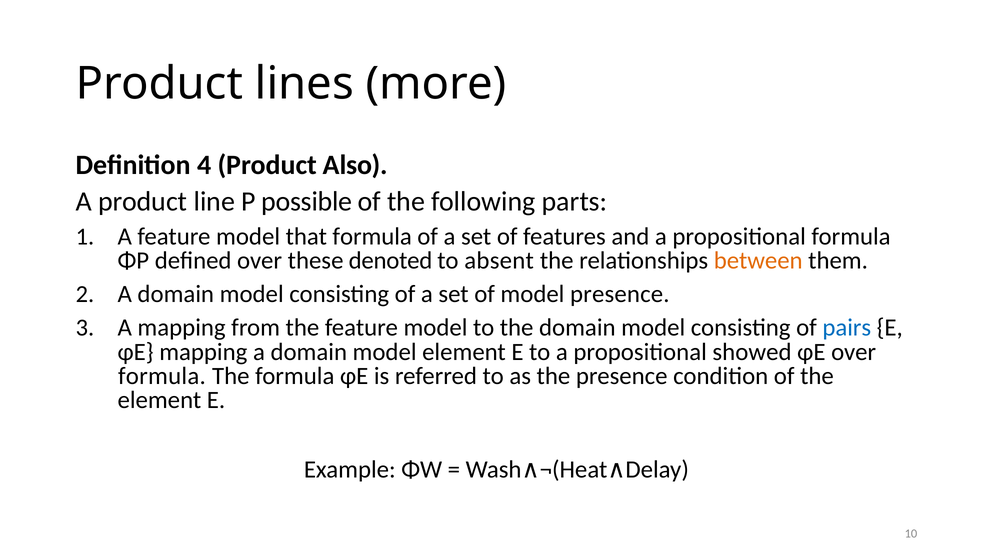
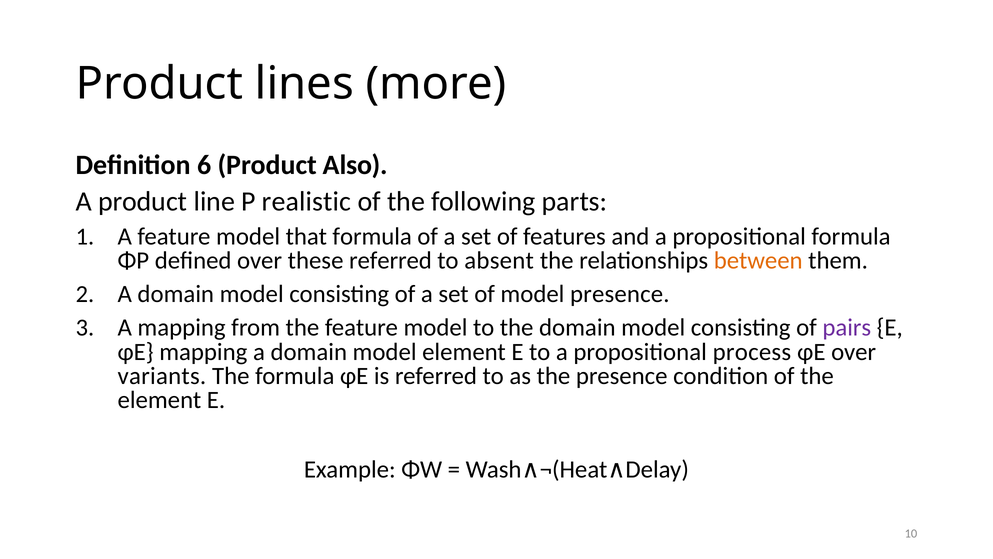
4: 4 -> 6
possible: possible -> realistic
these denoted: denoted -> referred
pairs colour: blue -> purple
showed: showed -> process
formula at (162, 376): formula -> variants
